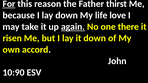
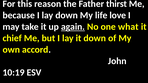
For underline: present -> none
there: there -> what
risen: risen -> chief
10:90: 10:90 -> 10:19
